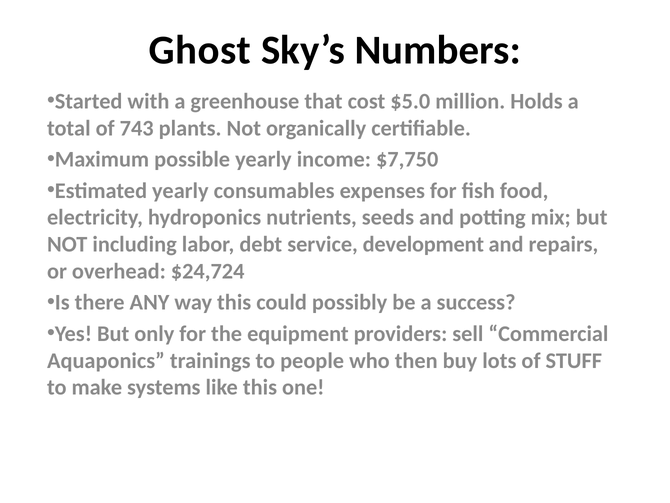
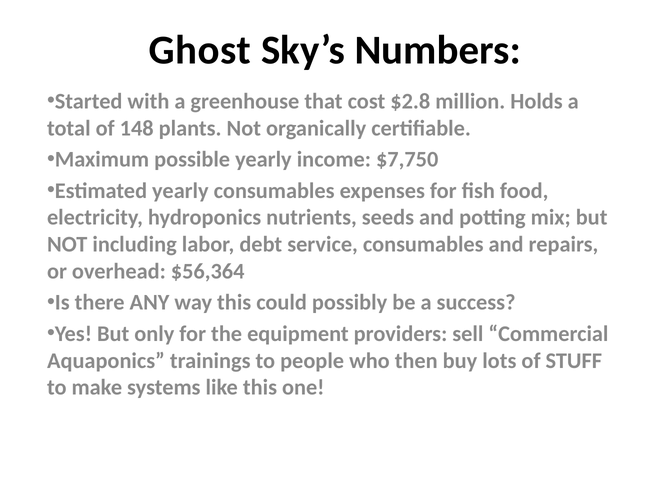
$5.0: $5.0 -> $2.8
743: 743 -> 148
service development: development -> consumables
$24,724: $24,724 -> $56,364
